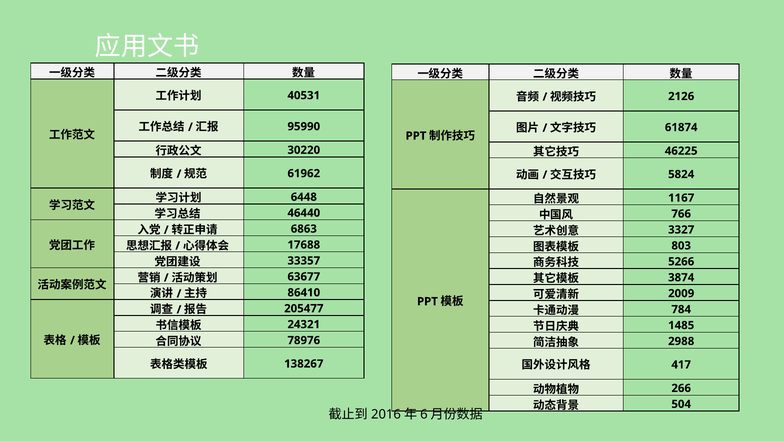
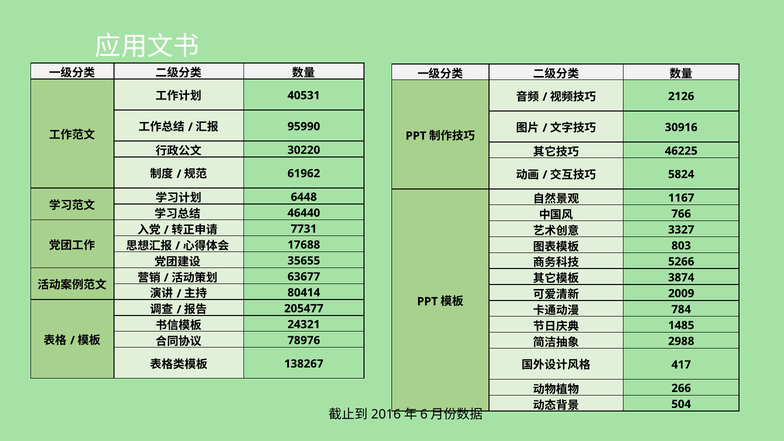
61874: 61874 -> 30916
6863: 6863 -> 7731
33357: 33357 -> 35655
86410: 86410 -> 80414
